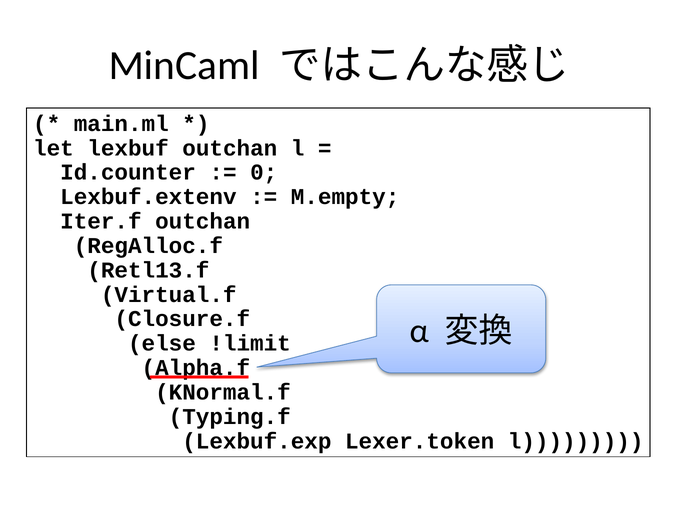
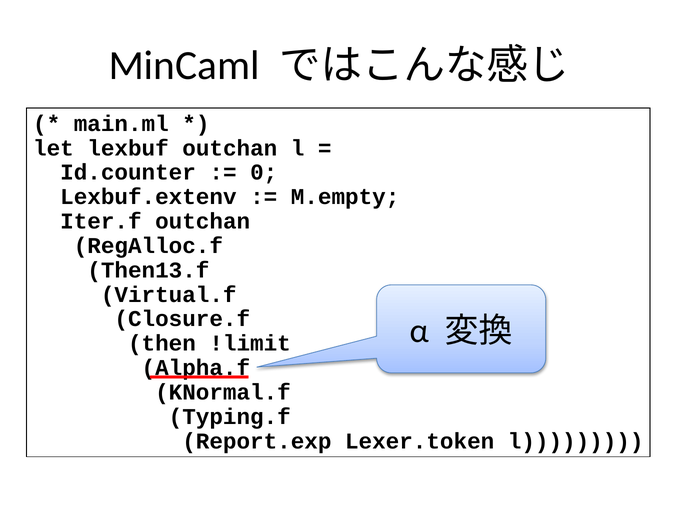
Retl13.f: Retl13.f -> Then13.f
else: else -> then
Lexbuf.exp: Lexbuf.exp -> Report.exp
